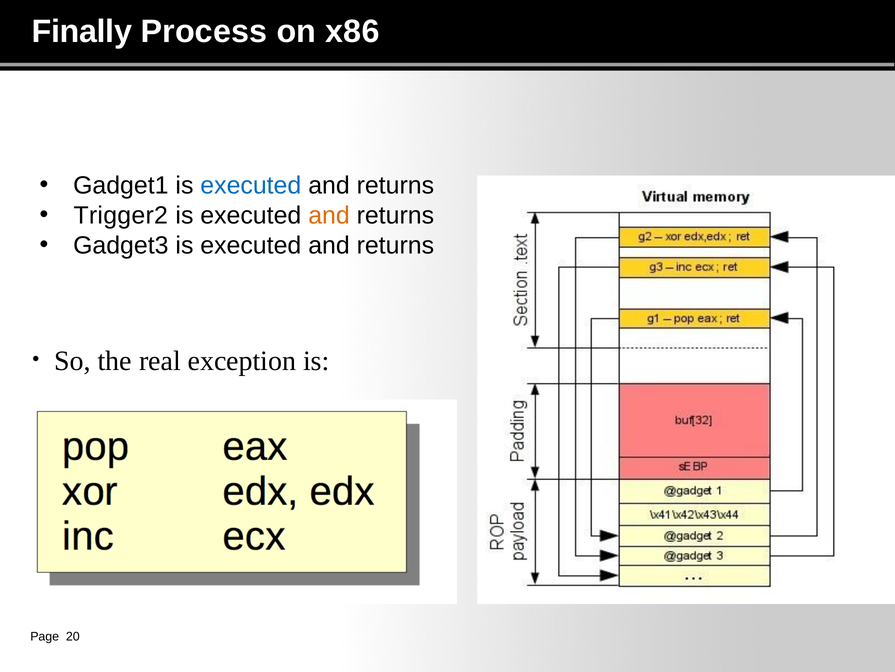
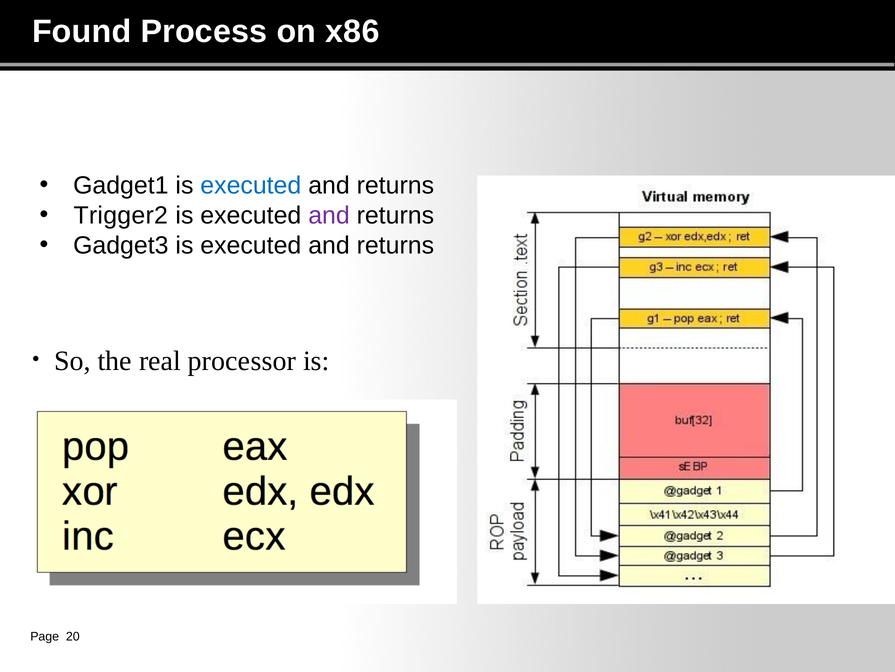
Finally: Finally -> Found
and at (329, 215) colour: orange -> purple
exception: exception -> processor
